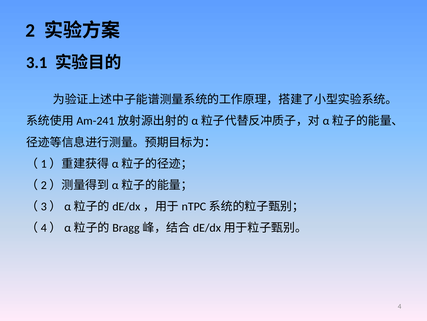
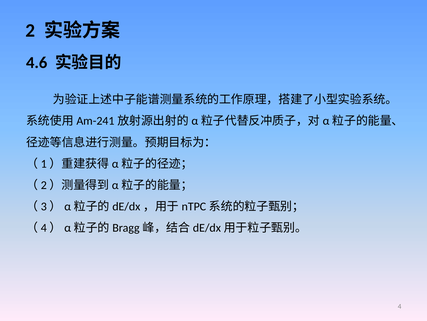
3.1: 3.1 -> 4.6
